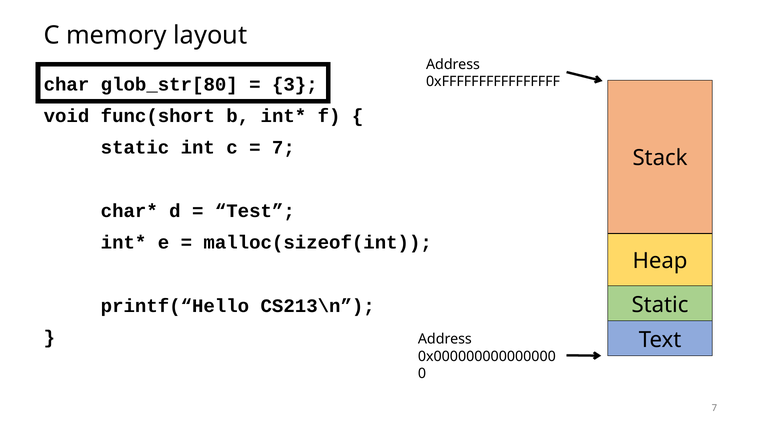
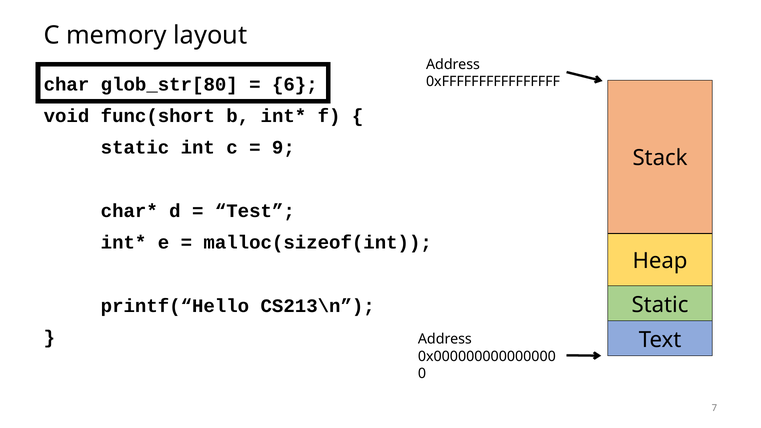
3: 3 -> 6
7 at (283, 148): 7 -> 9
